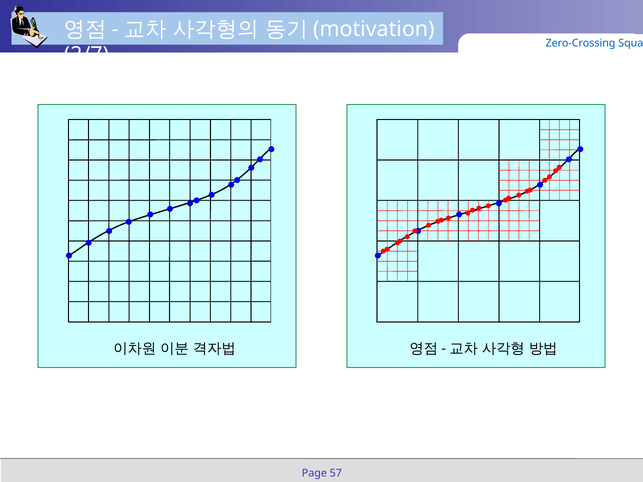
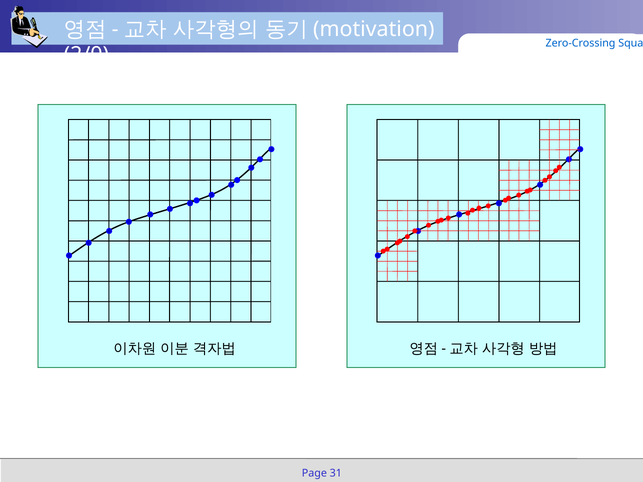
2/7: 2/7 -> 2/0
57: 57 -> 31
